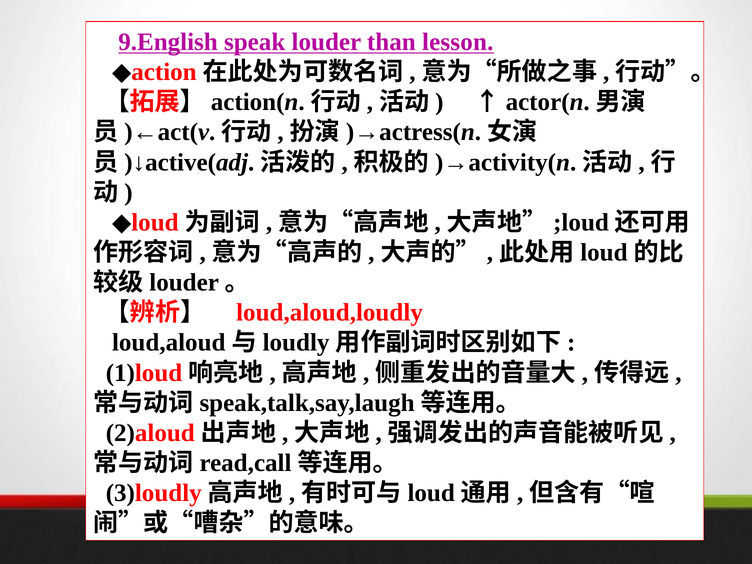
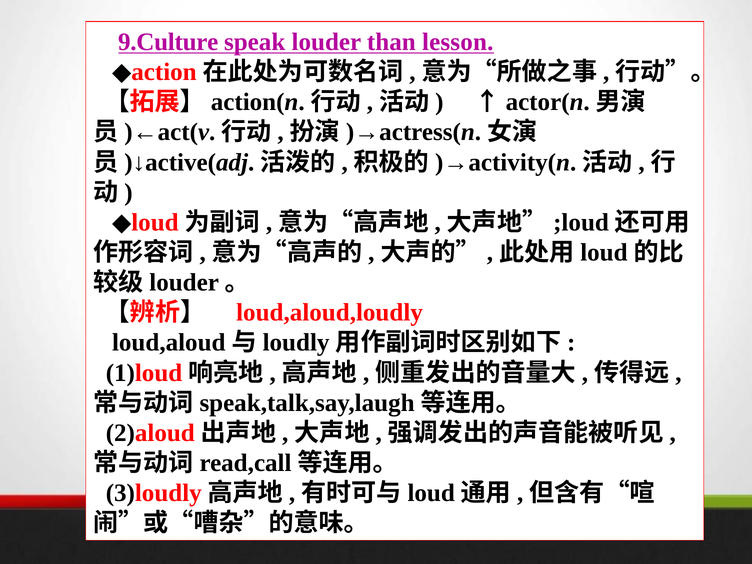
9.English: 9.English -> 9.Culture
